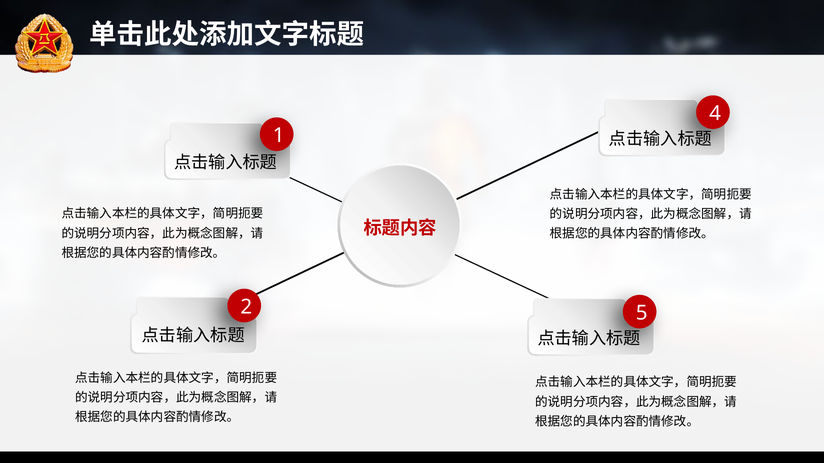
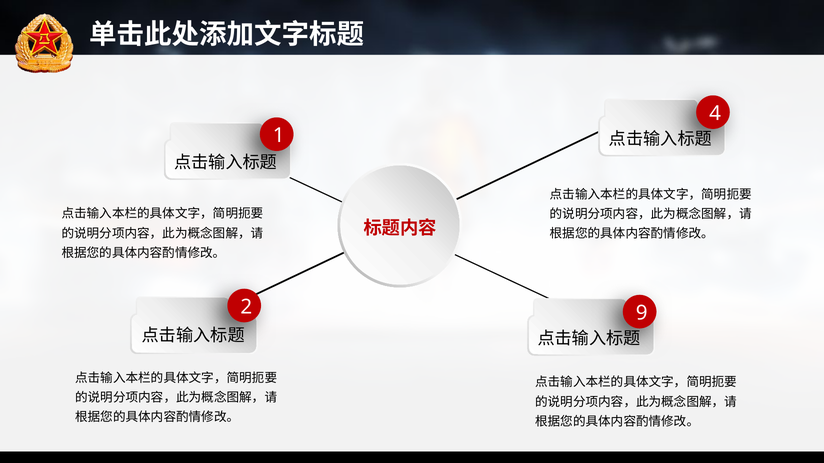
5: 5 -> 9
